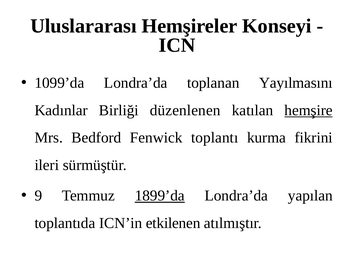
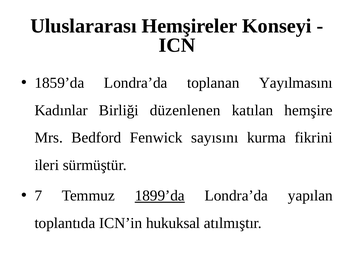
1099’da: 1099’da -> 1859’da
hemşire underline: present -> none
toplantı: toplantı -> sayısını
9: 9 -> 7
etkilenen: etkilenen -> hukuksal
